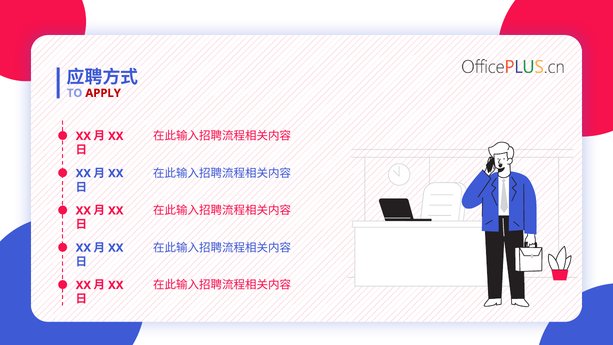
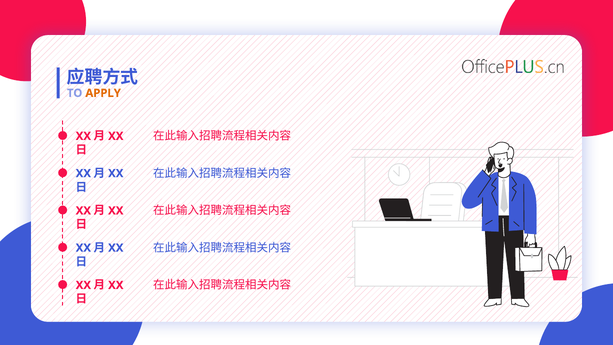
APPLY colour: red -> orange
